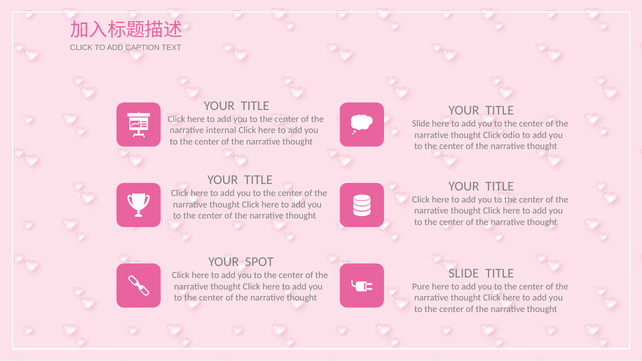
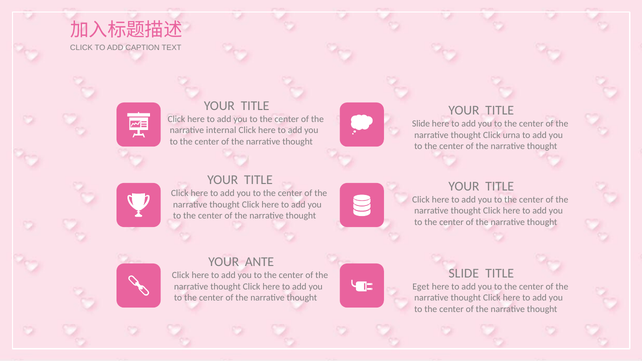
odio: odio -> urna
SPOT: SPOT -> ANTE
Pure: Pure -> Eget
